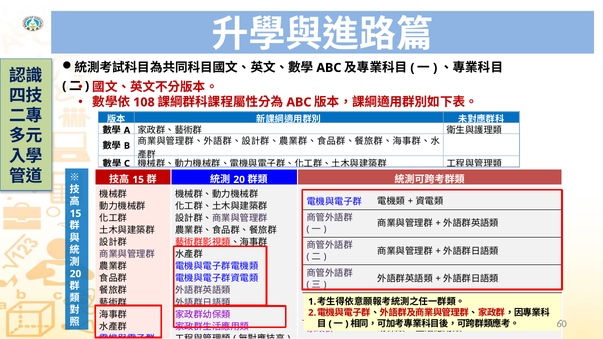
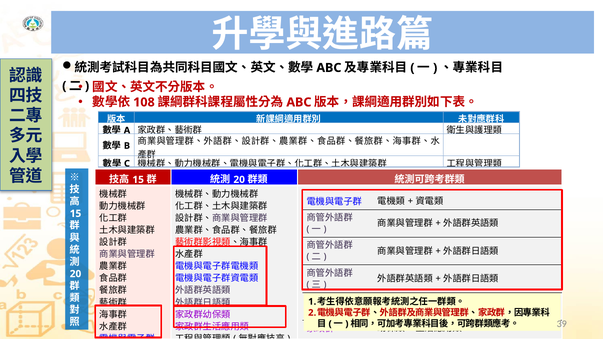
60: 60 -> 39
